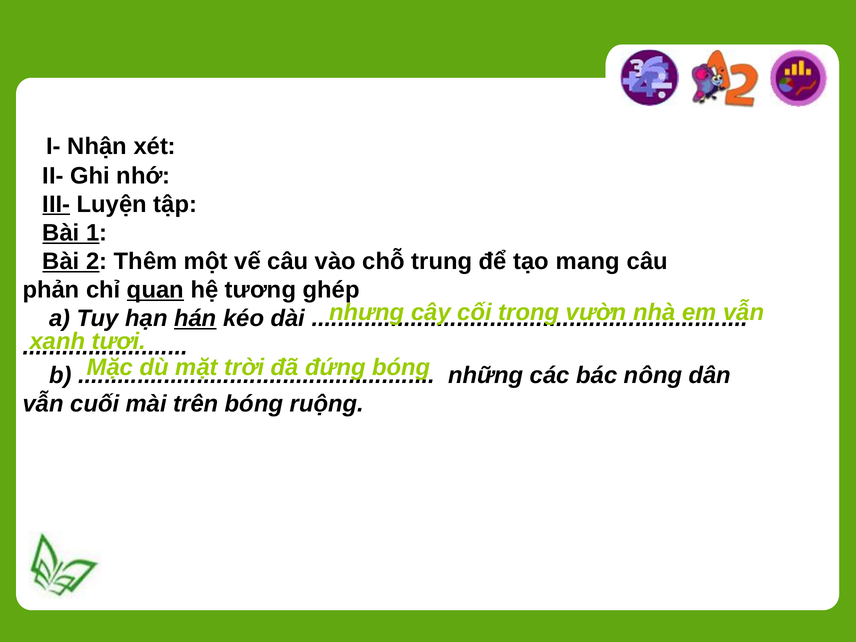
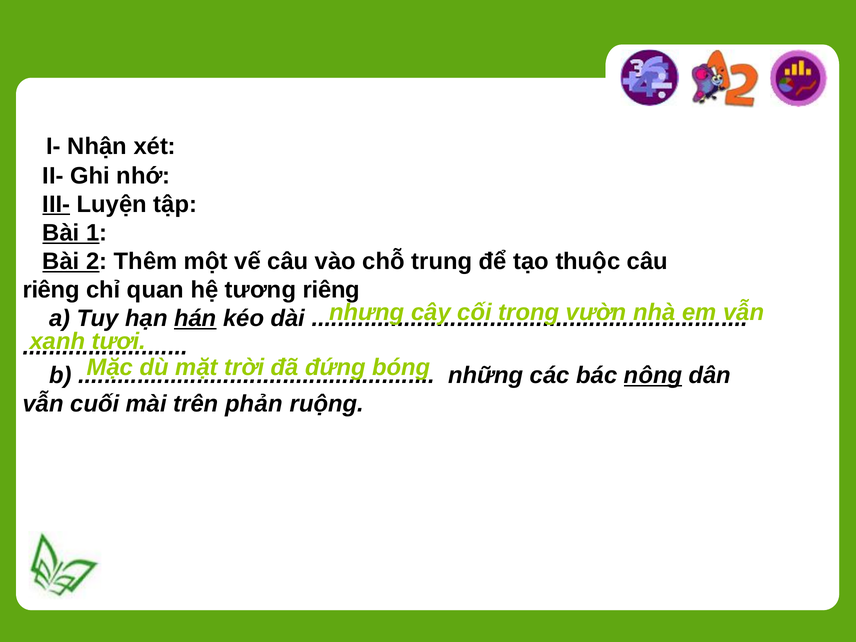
mang: mang -> thuộc
phản at (51, 290): phản -> riêng
quan underline: present -> none
tương ghép: ghép -> riêng
nông underline: none -> present
trên bóng: bóng -> phản
